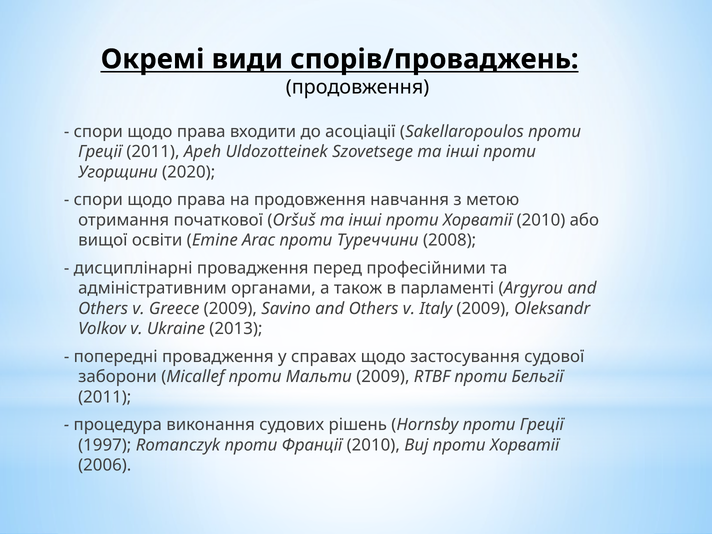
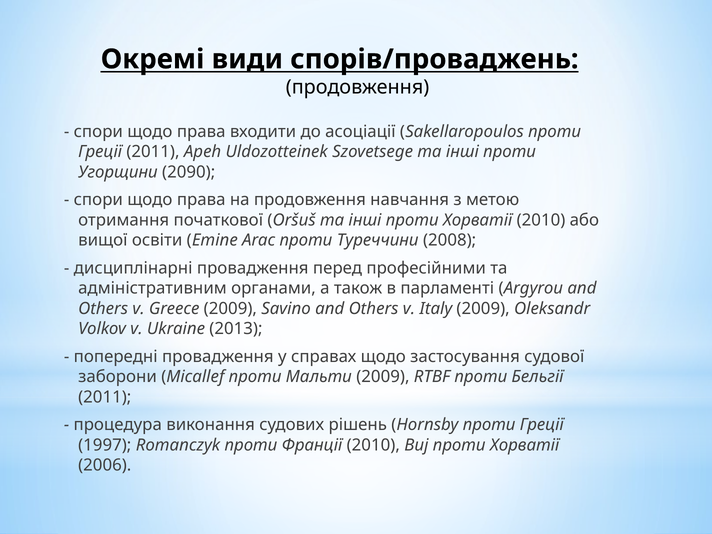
2020: 2020 -> 2090
